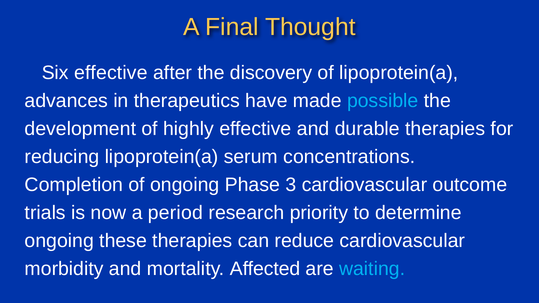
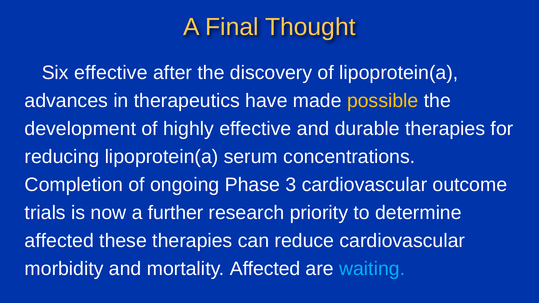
possible colour: light blue -> yellow
period: period -> further
ongoing at (59, 241): ongoing -> affected
